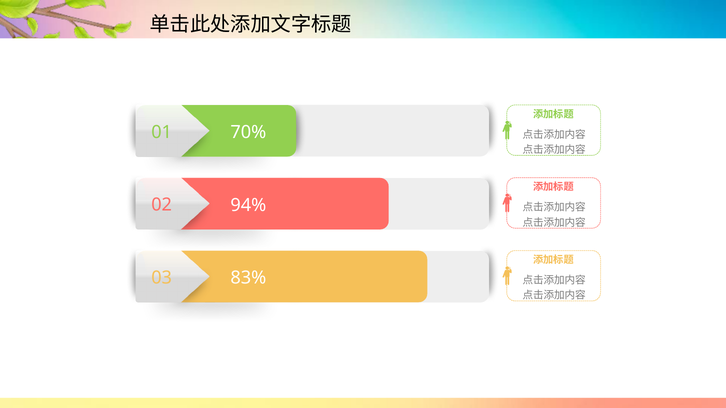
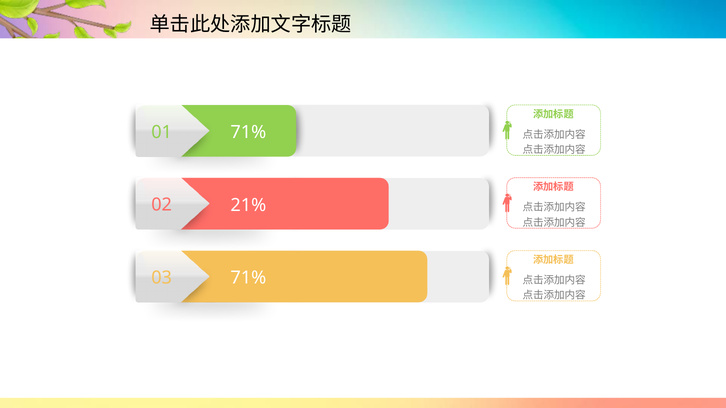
01 70%: 70% -> 71%
94%: 94% -> 21%
03 83%: 83% -> 71%
